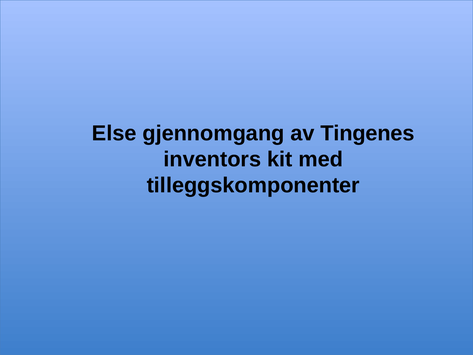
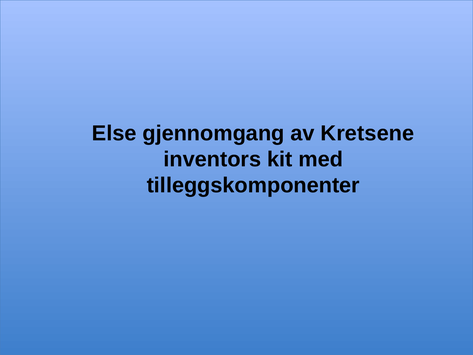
Tingenes: Tingenes -> Kretsene
